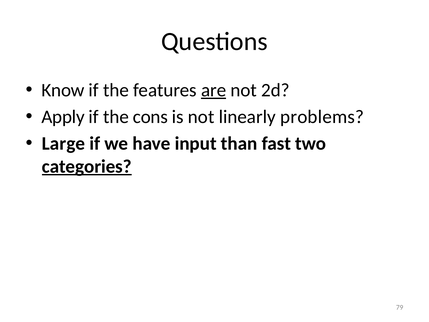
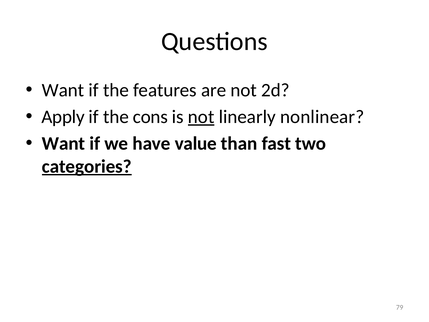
Know at (63, 90): Know -> Want
are underline: present -> none
not at (201, 117) underline: none -> present
problems: problems -> nonlinear
Large at (63, 143): Large -> Want
input: input -> value
